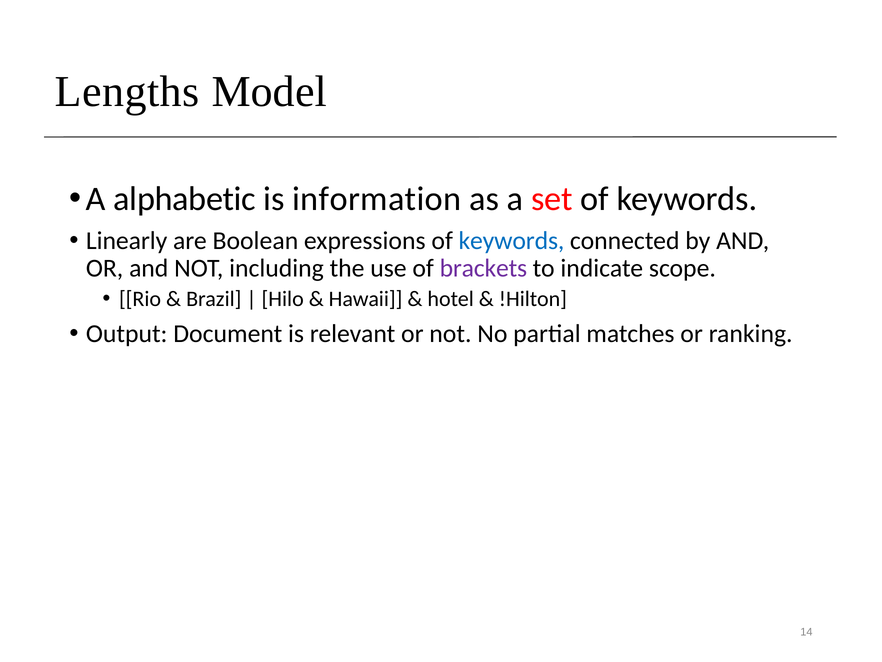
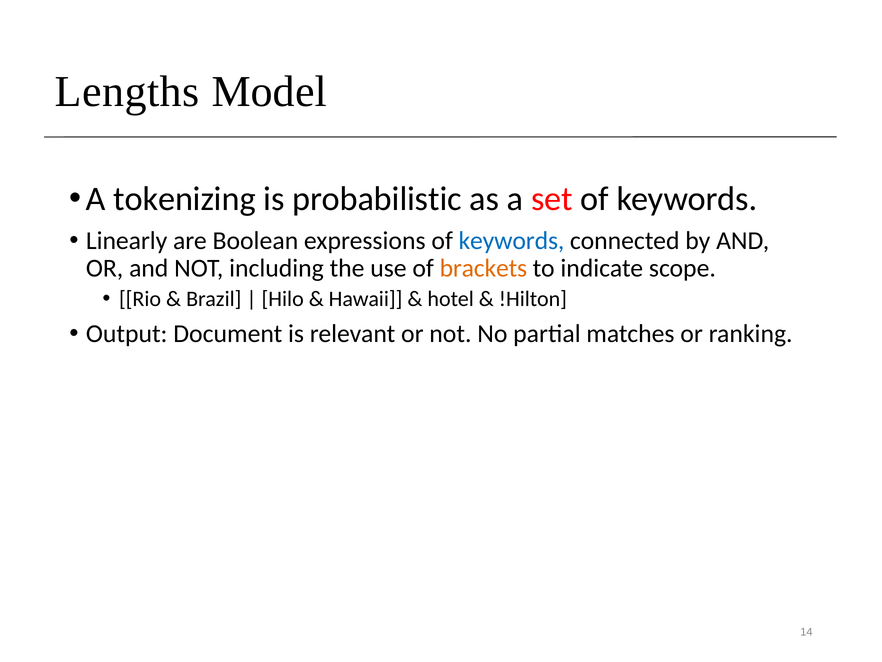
alphabetic: alphabetic -> tokenizing
information: information -> probabilistic
brackets colour: purple -> orange
